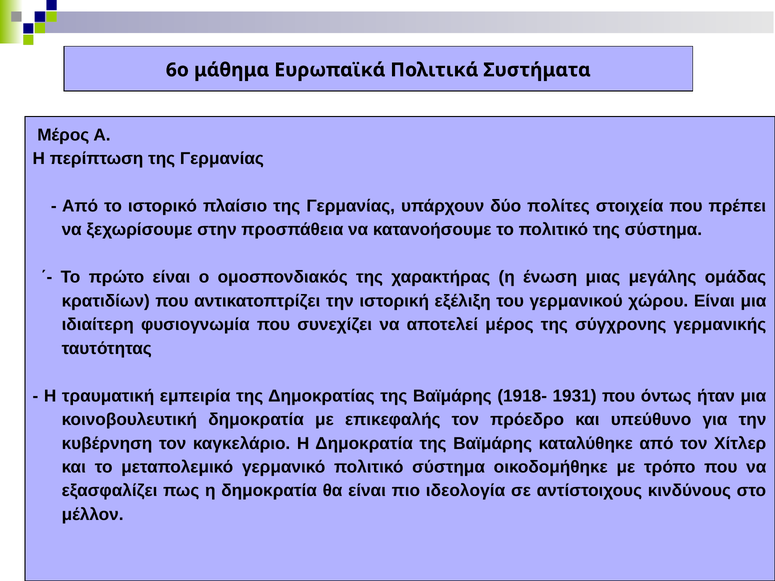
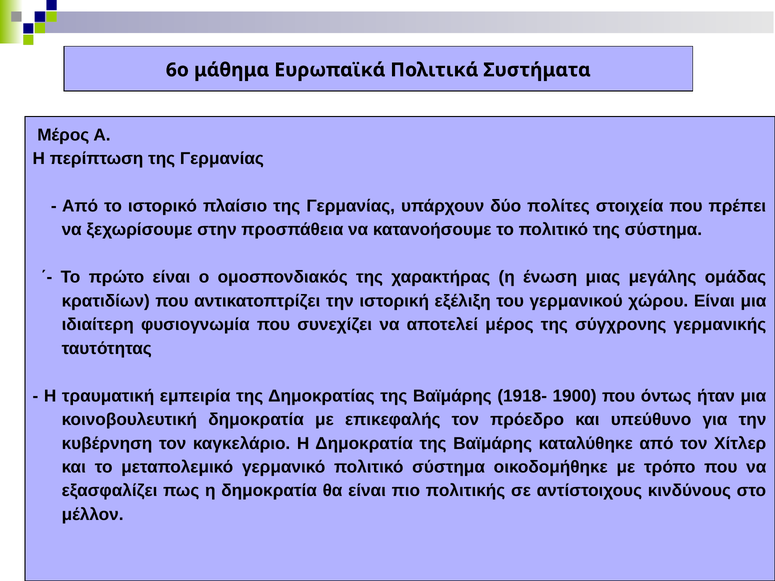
1931: 1931 -> 1900
ιδεολογία: ιδεολογία -> πολιτικής
